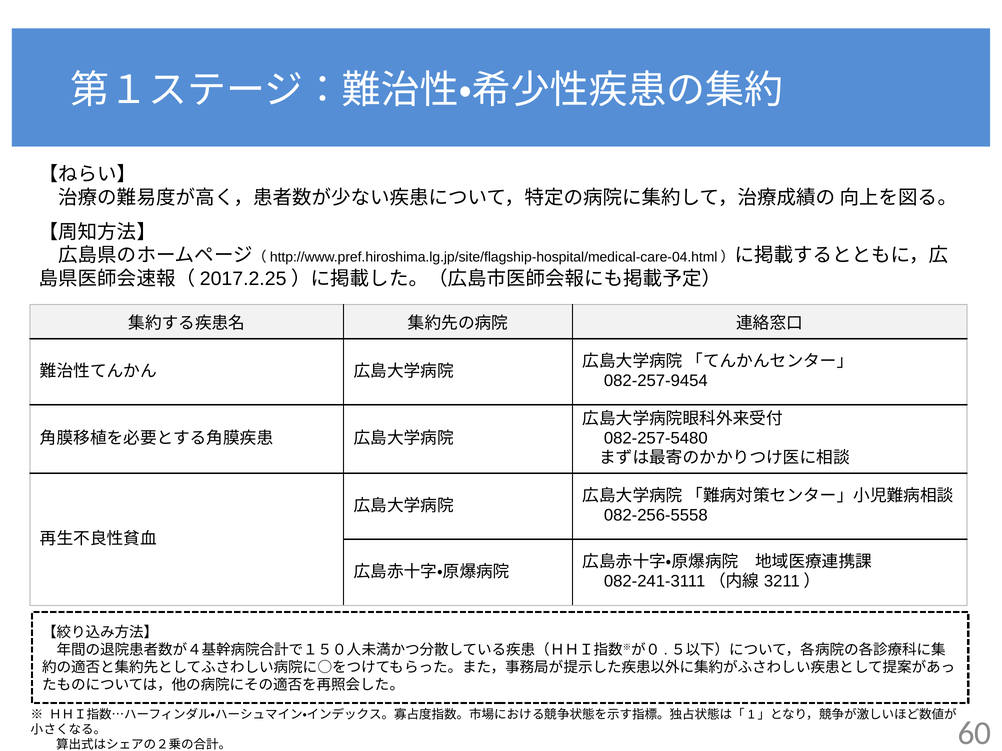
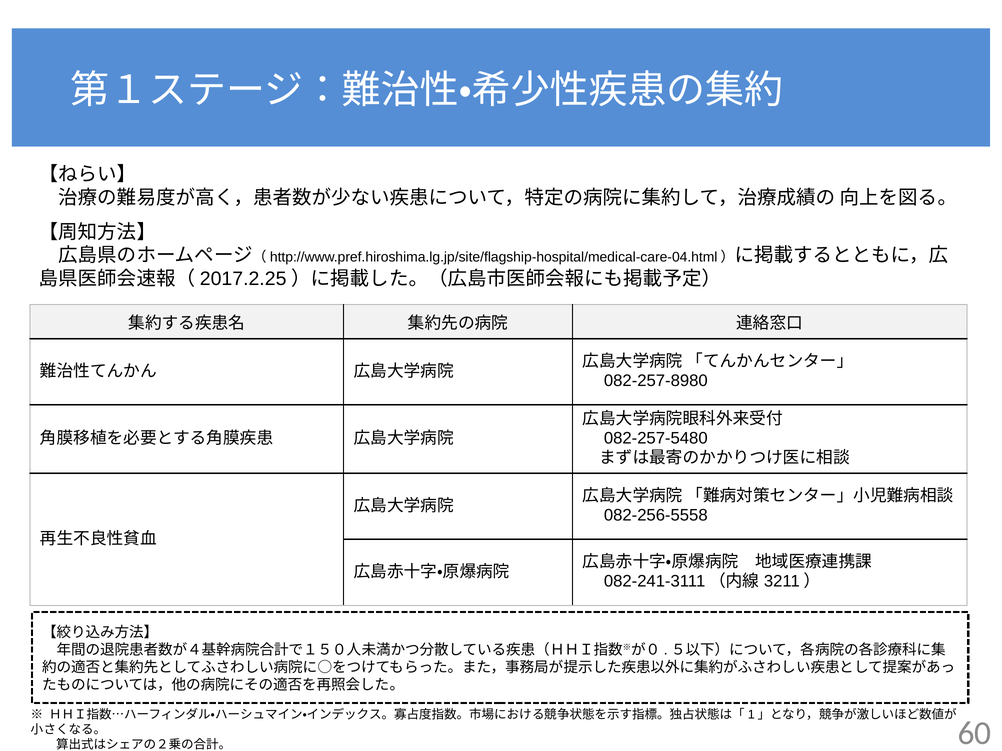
082-257-9454: 082-257-9454 -> 082-257-8980
